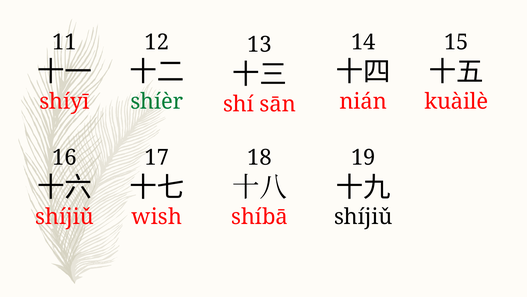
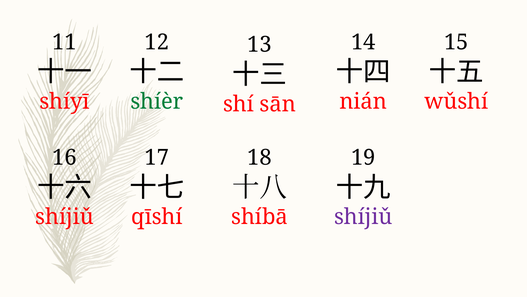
kuàilè: kuàilè -> wǔshí
wish: wish -> qīshí
shíjiǔ at (363, 217) colour: black -> purple
